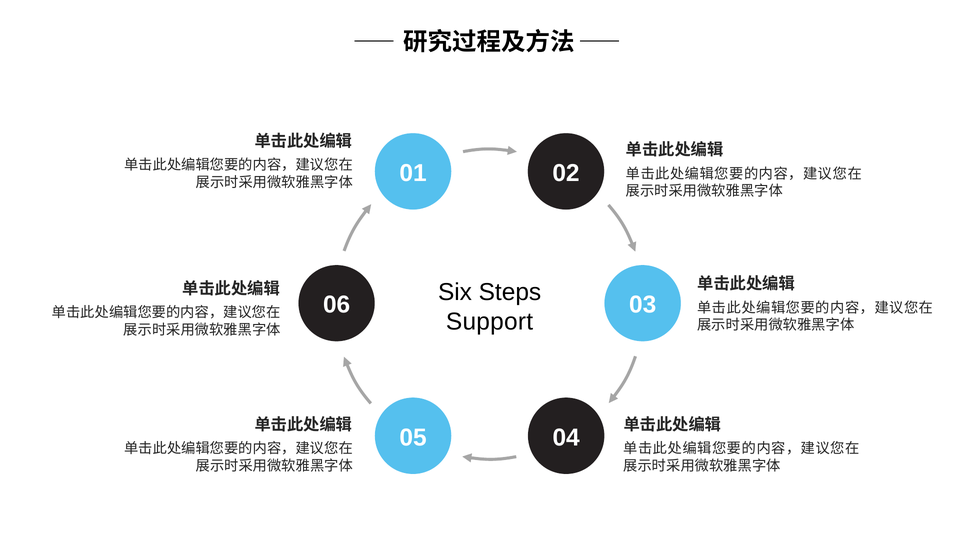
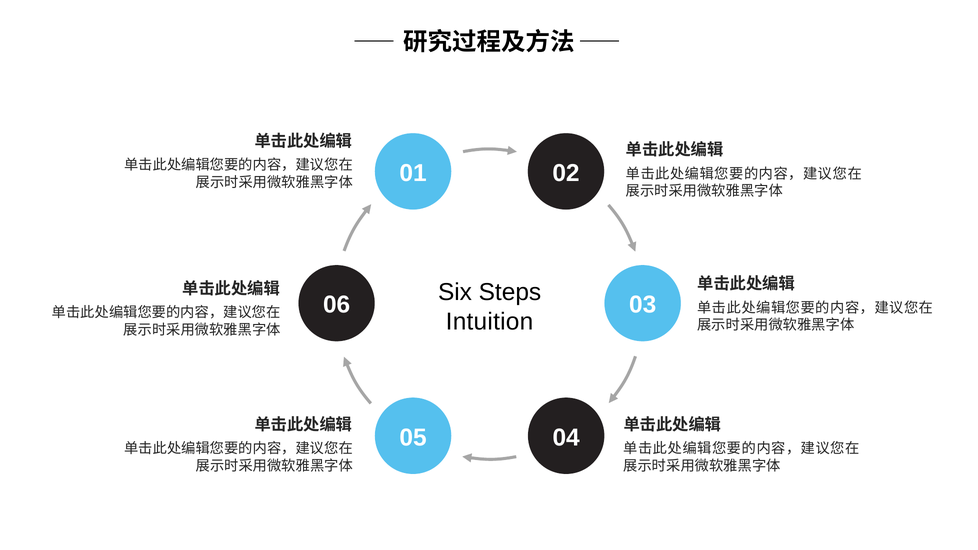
Support: Support -> Intuition
